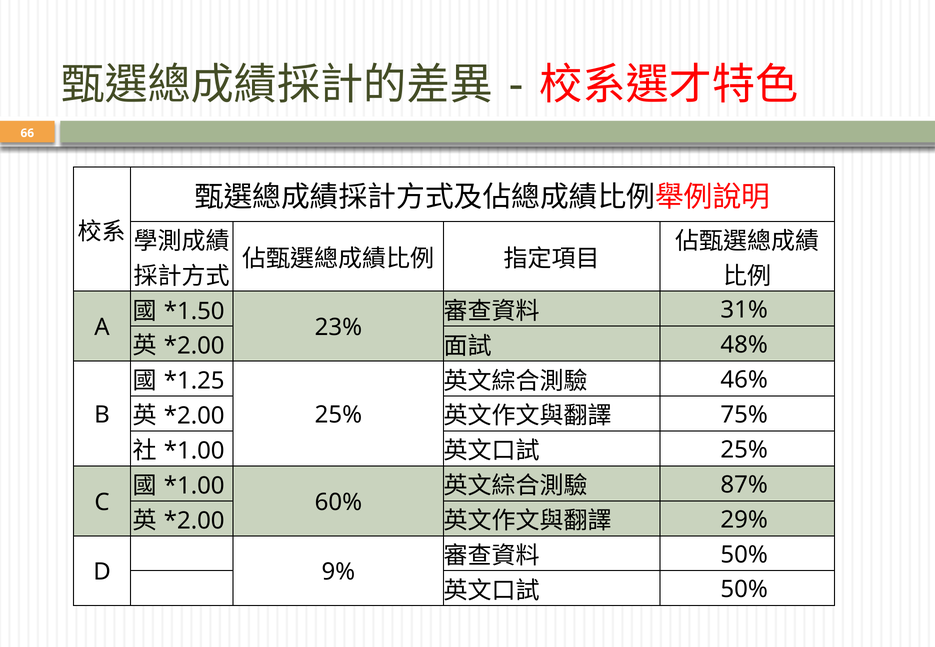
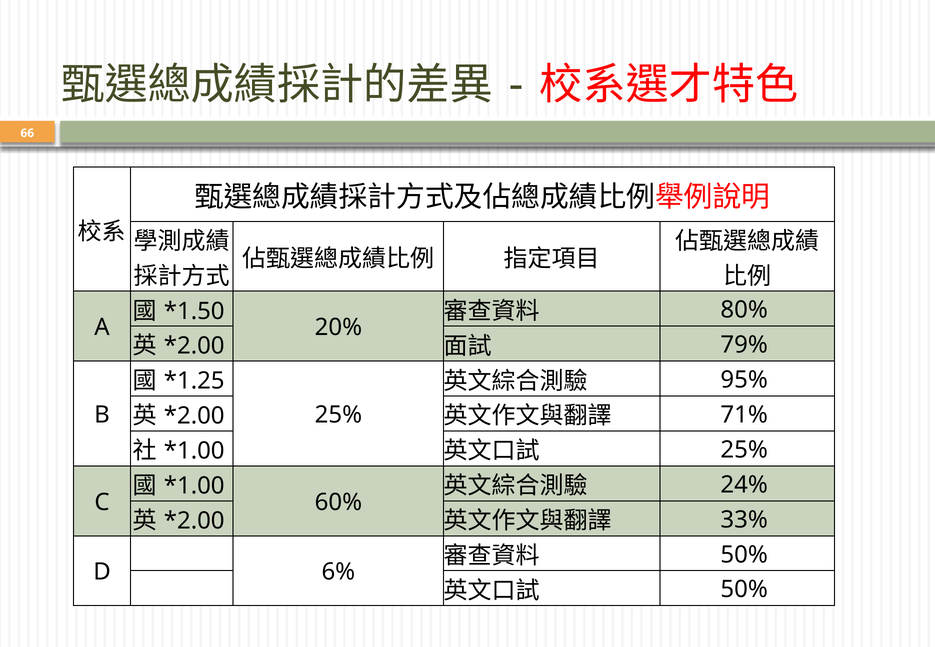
31%: 31% -> 80%
23%: 23% -> 20%
48%: 48% -> 79%
46%: 46% -> 95%
75%: 75% -> 71%
87%: 87% -> 24%
29%: 29% -> 33%
9%: 9% -> 6%
